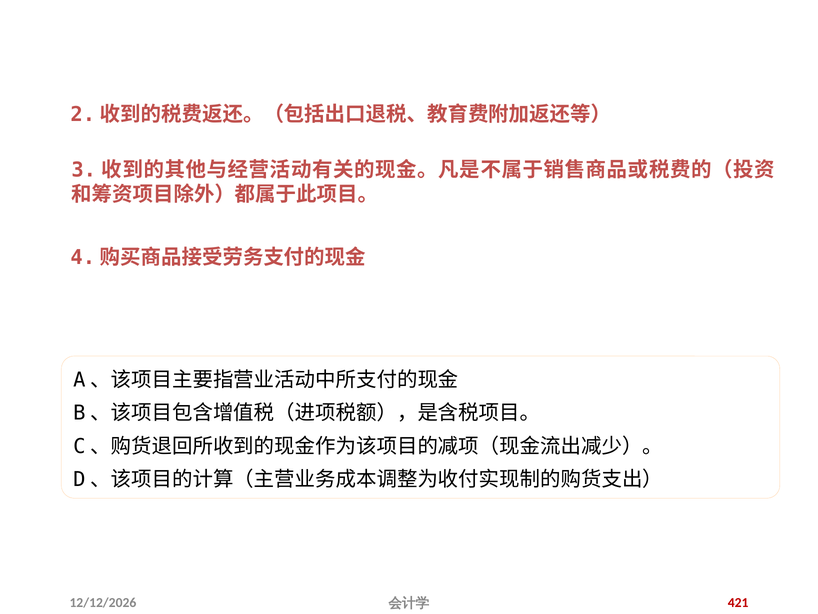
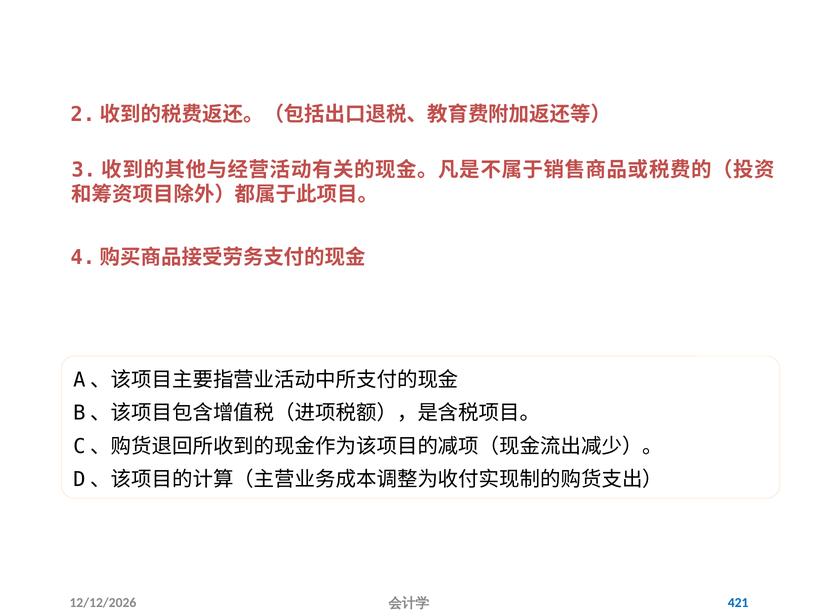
421 colour: red -> blue
